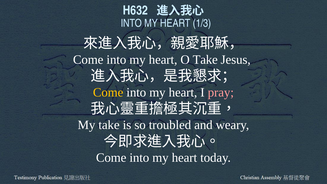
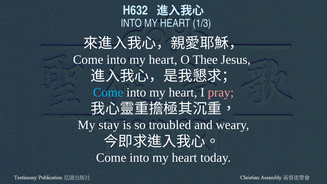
O Take: Take -> Thee
Come at (108, 92) colour: yellow -> light blue
My take: take -> stay
